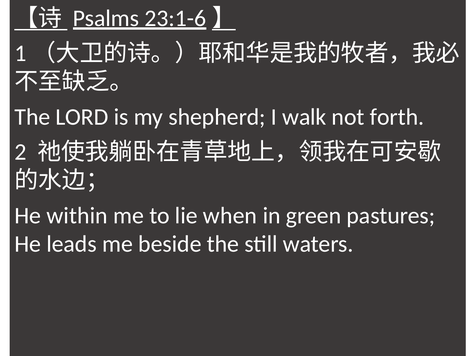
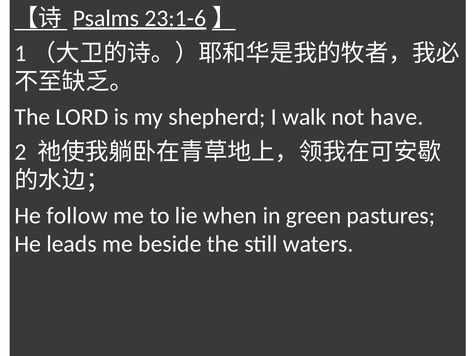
forth: forth -> have
within: within -> follow
